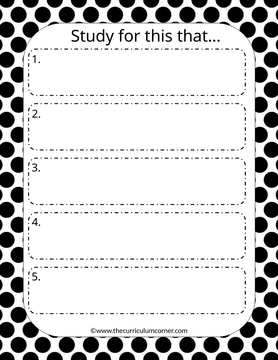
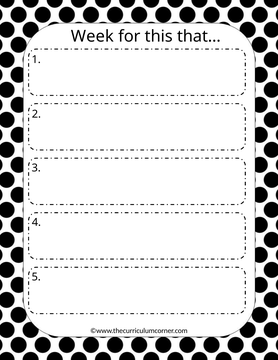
Study: Study -> Week
